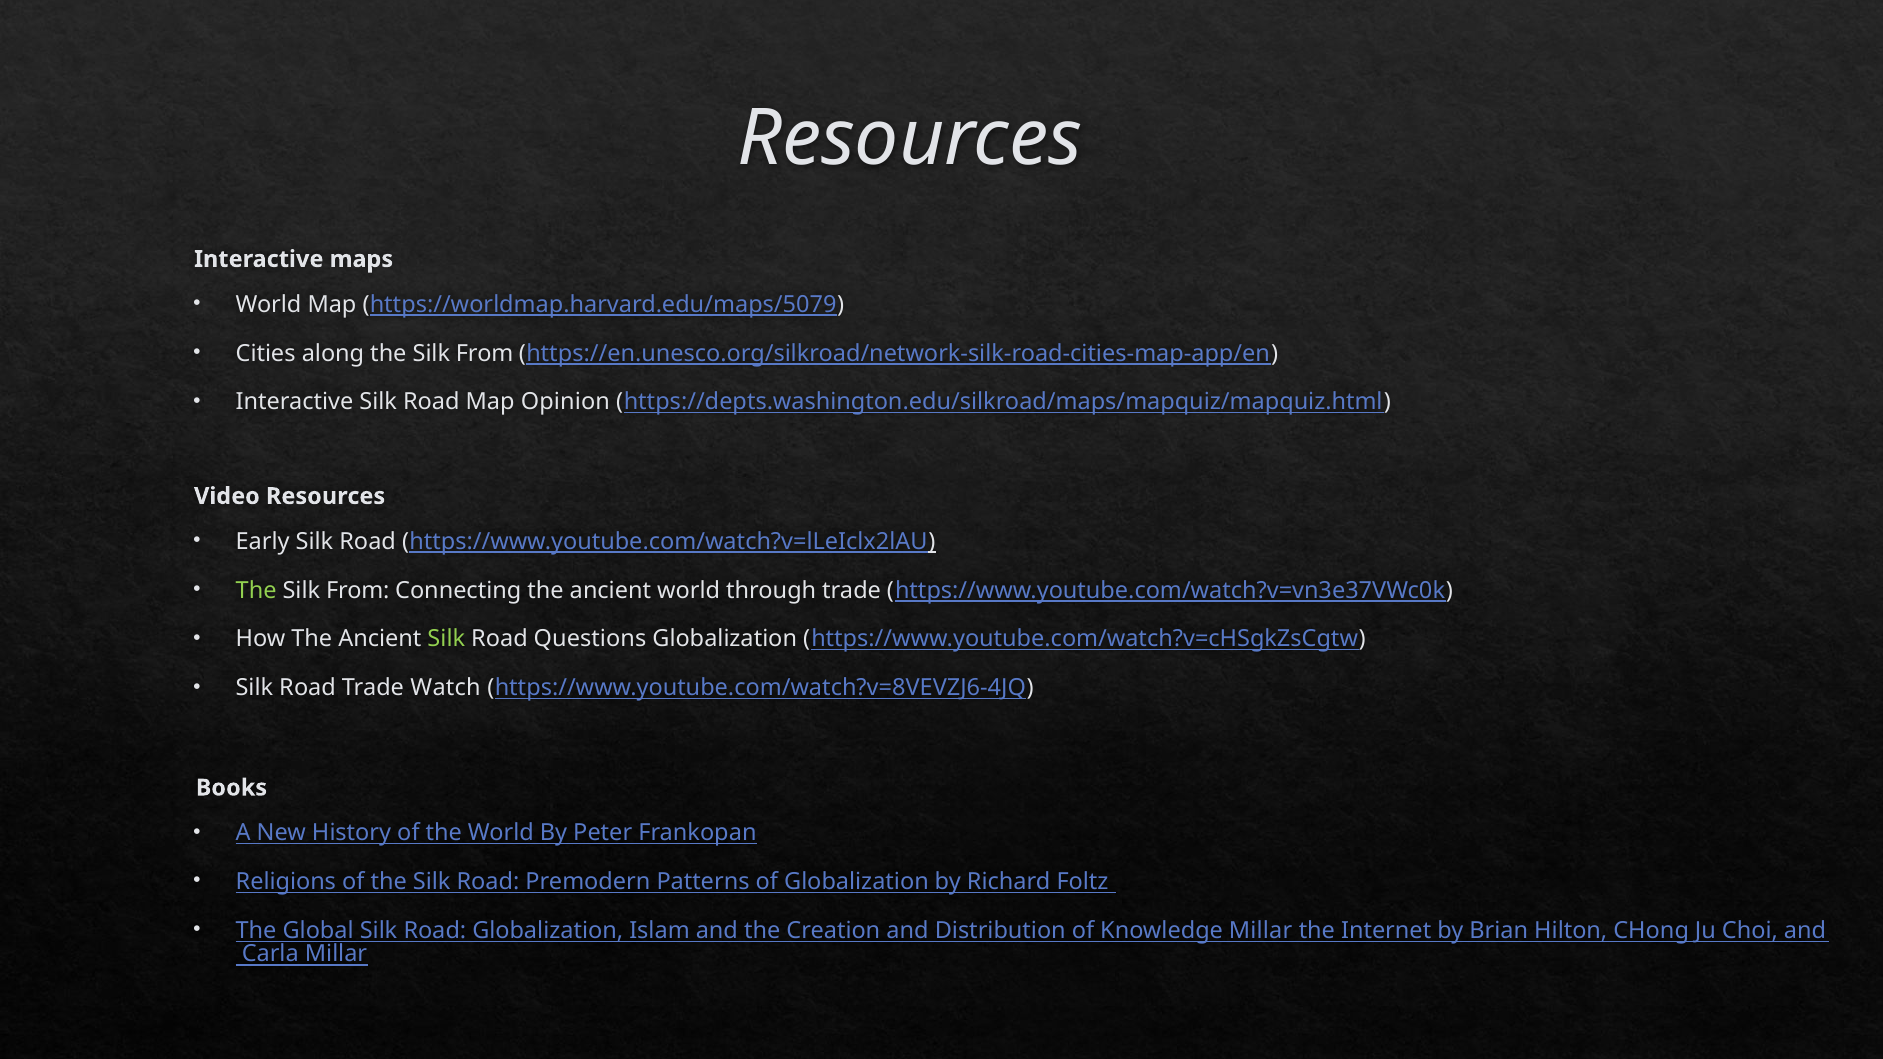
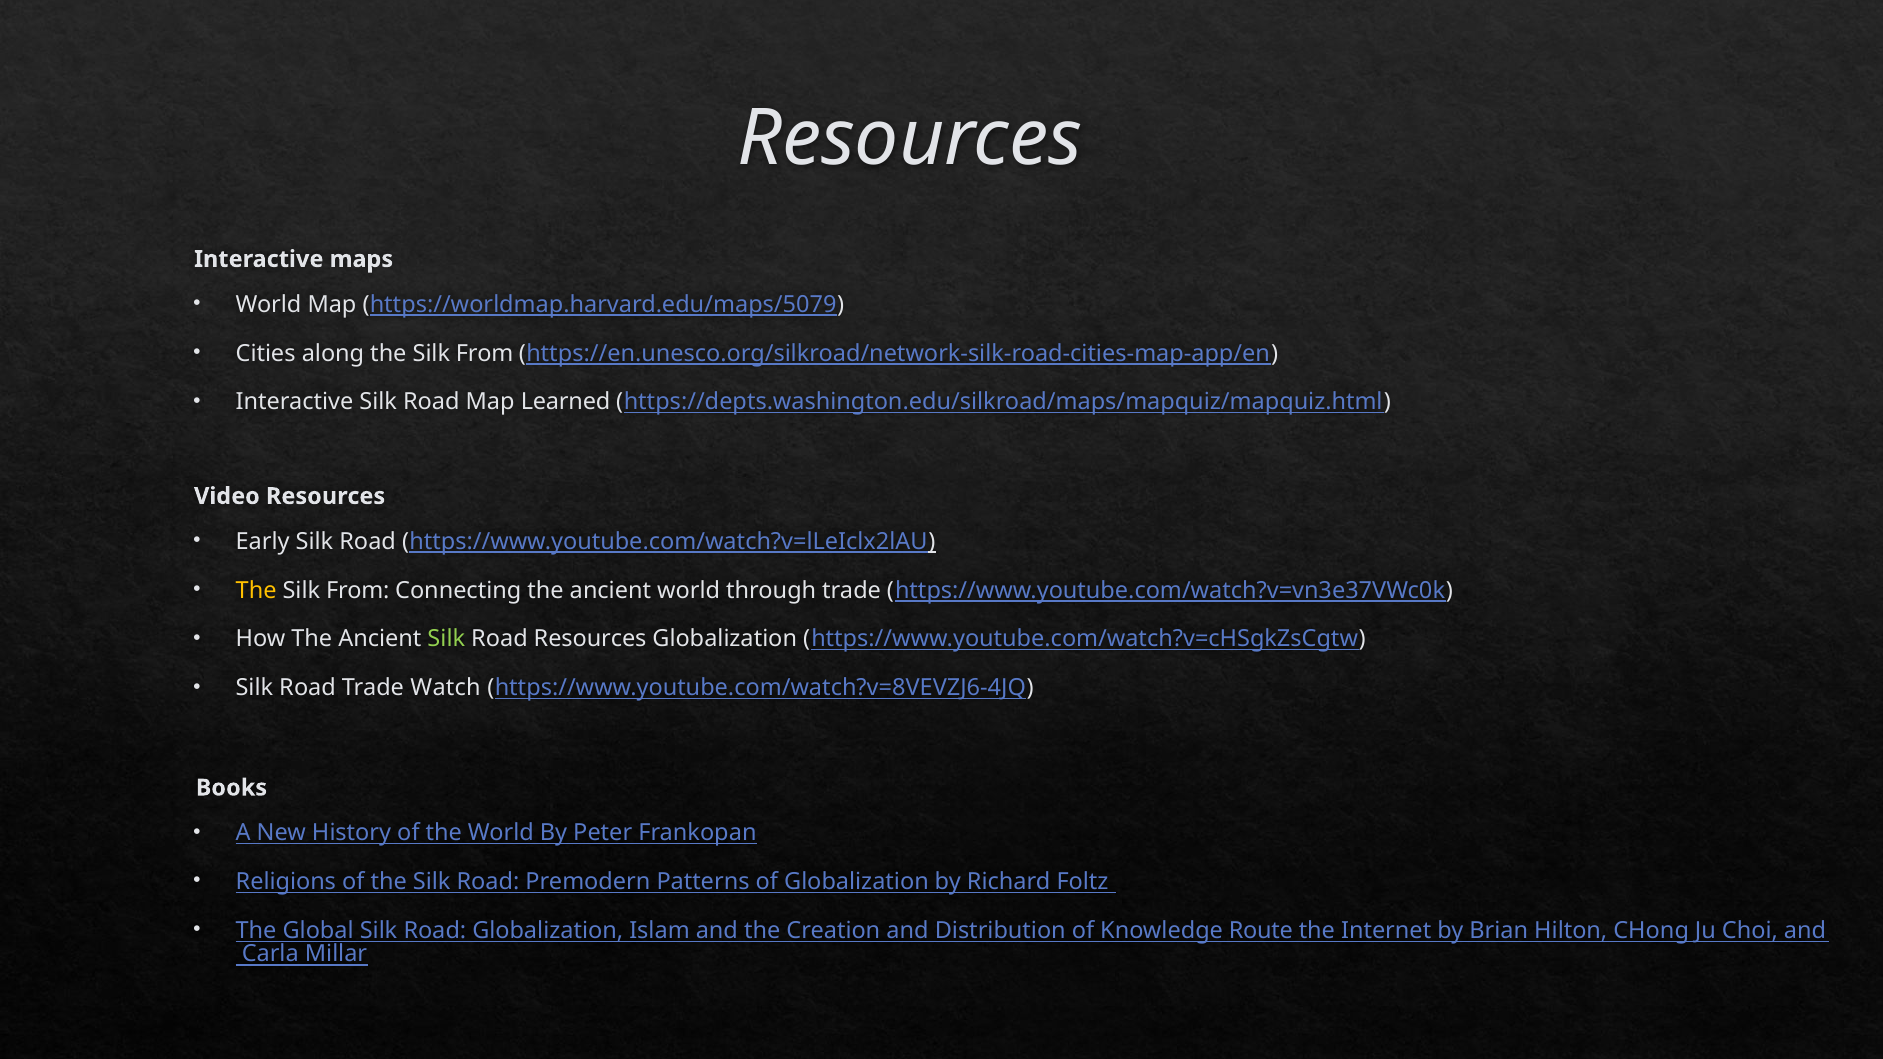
Opinion: Opinion -> Learned
The at (256, 590) colour: light green -> yellow
Road Questions: Questions -> Resources
Knowledge Millar: Millar -> Route
